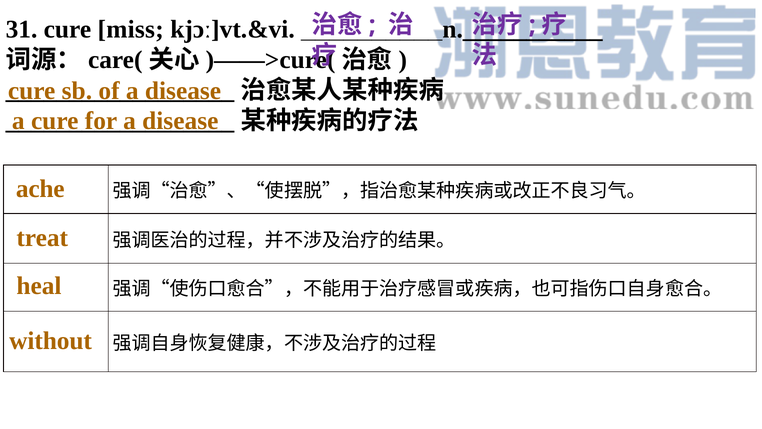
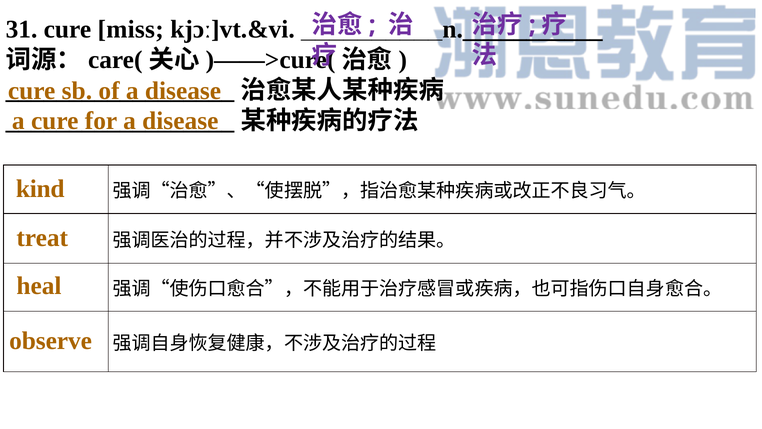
ache: ache -> kind
without: without -> observe
